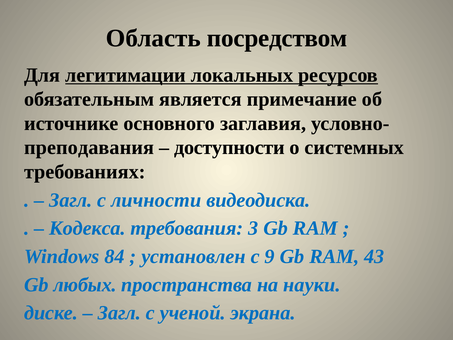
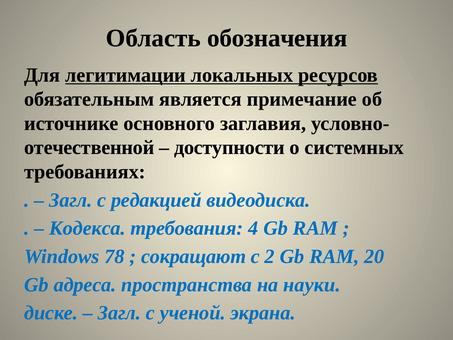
посредством: посредством -> обозначения
преподавания: преподавания -> отечественной
личности: личности -> редакцией
3: 3 -> 4
84: 84 -> 78
установлен: установлен -> сокращают
9: 9 -> 2
43: 43 -> 20
любых: любых -> адреса
